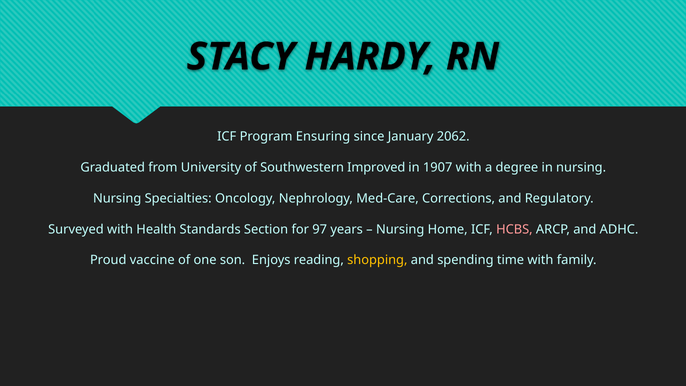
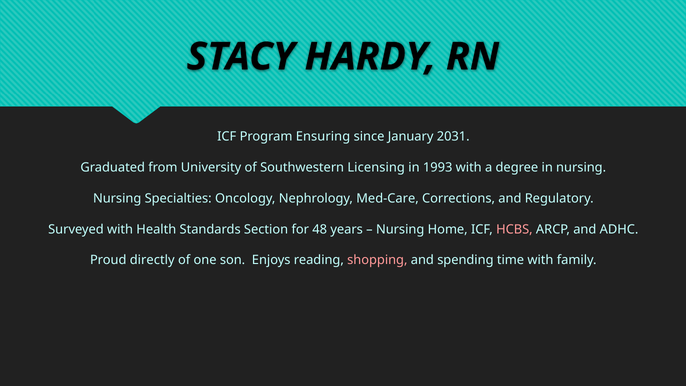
2062: 2062 -> 2031
Improved: Improved -> Licensing
1907: 1907 -> 1993
97: 97 -> 48
vaccine: vaccine -> directly
shopping colour: yellow -> pink
